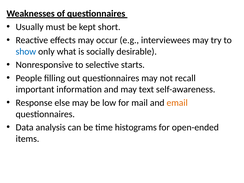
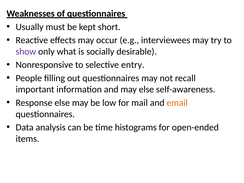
show colour: blue -> purple
starts: starts -> entry
may text: text -> else
